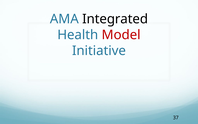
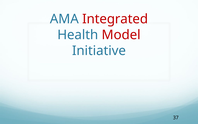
Integrated colour: black -> red
